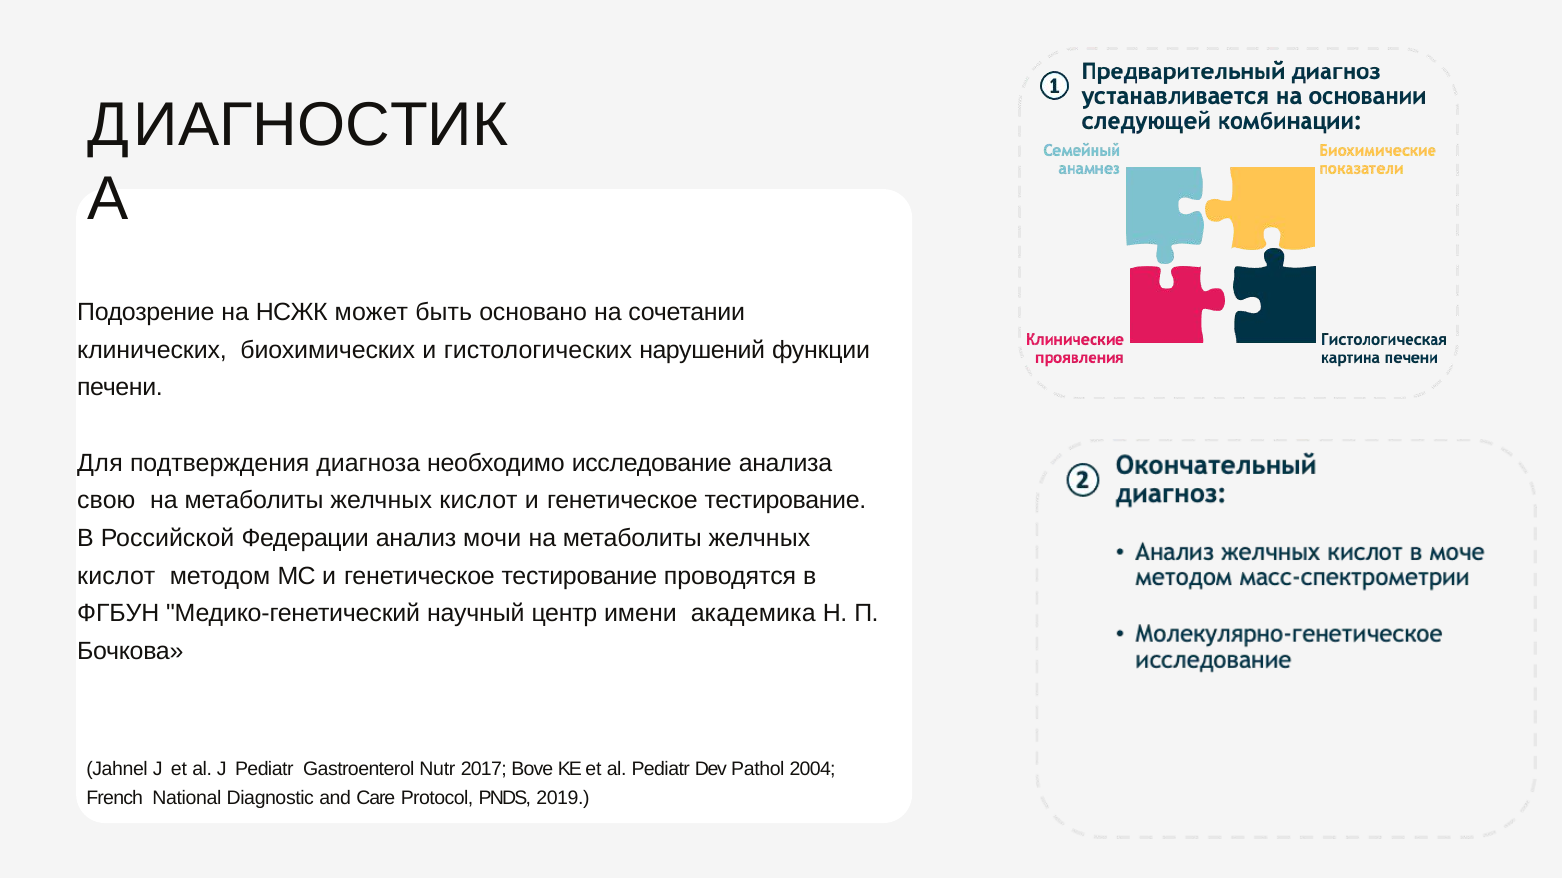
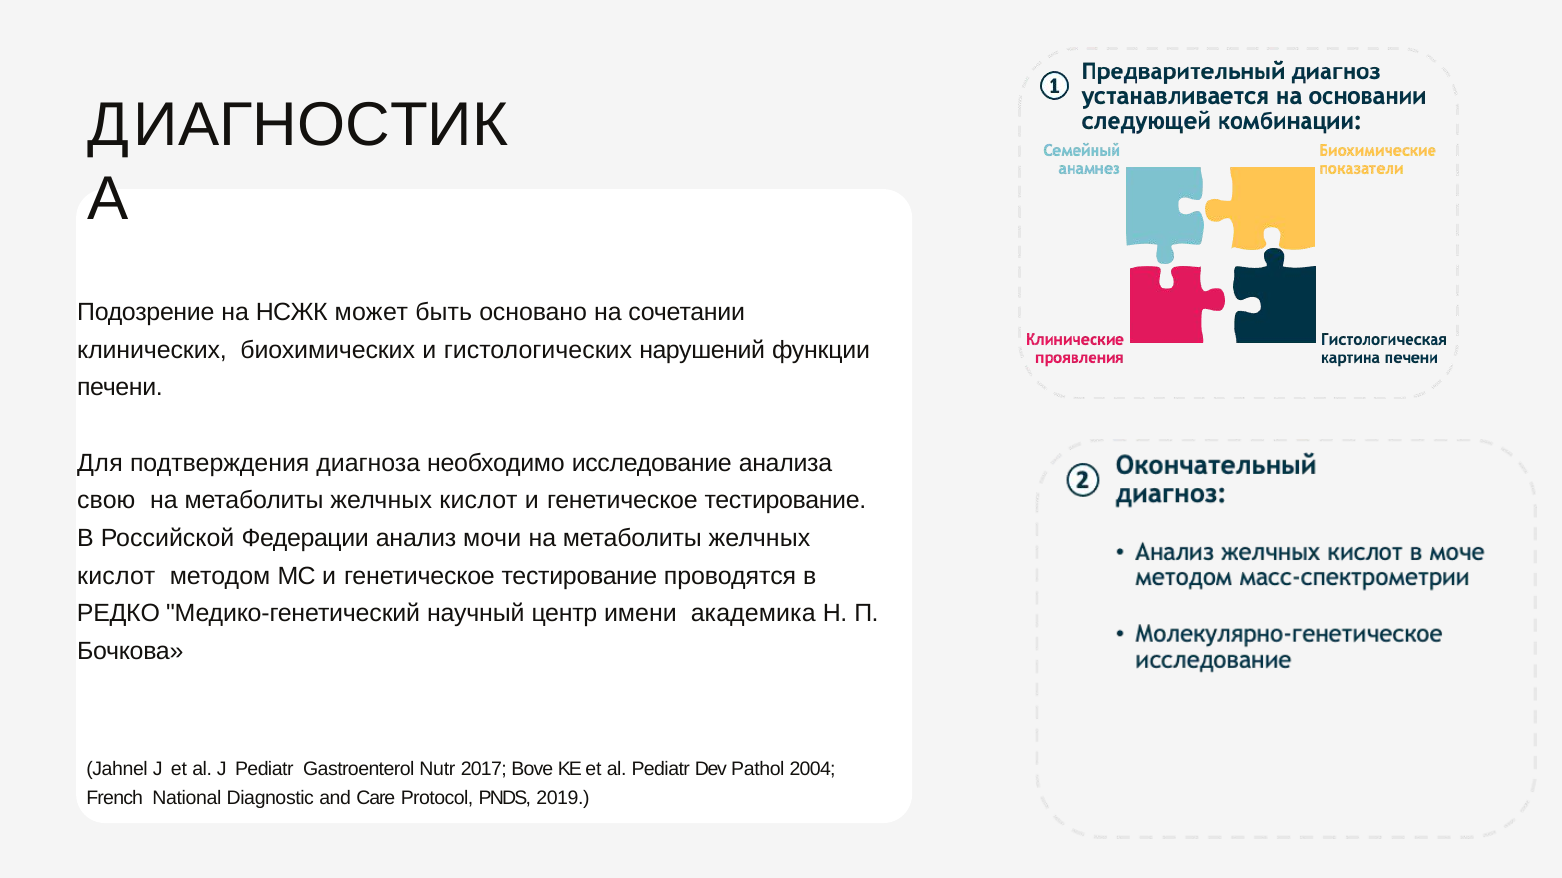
ФГБУН: ФГБУН -> РЕДКО
